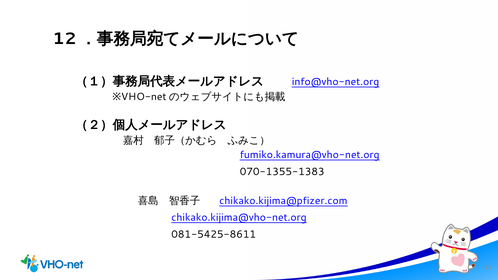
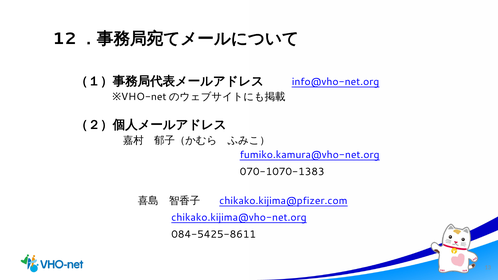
070-1355-1383: 070-1355-1383 -> 070-1070-1383
081-5425-8611: 081-5425-8611 -> 084-5425-8611
